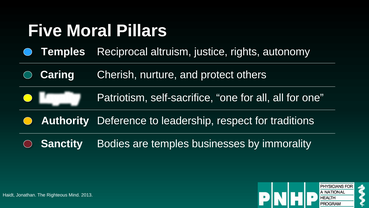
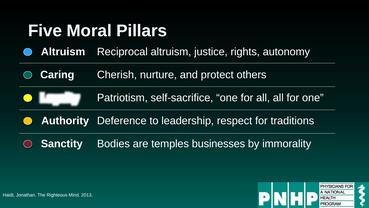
Temples at (63, 52): Temples -> Altruism
